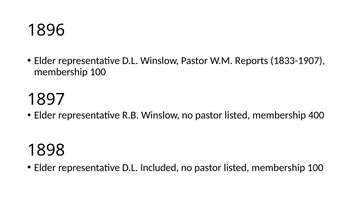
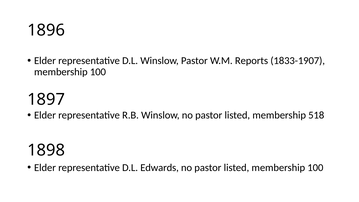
400: 400 -> 518
Included: Included -> Edwards
